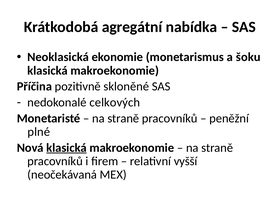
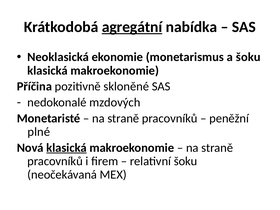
agregátní underline: none -> present
celkových: celkových -> mzdových
relativní vyšší: vyšší -> šoku
